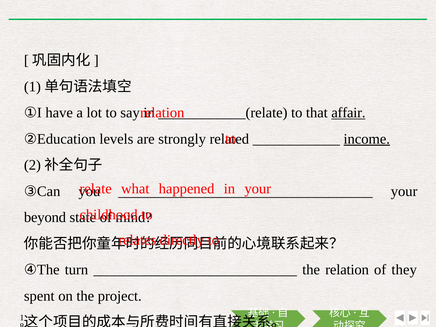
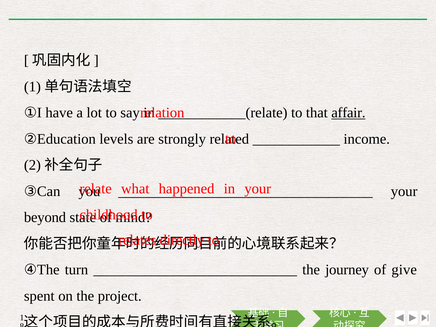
income underline: present -> none
the relation: relation -> journey
they: they -> give
